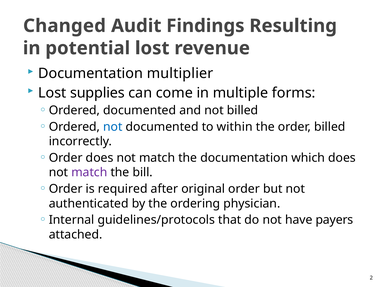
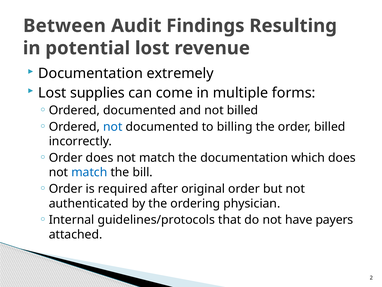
Changed: Changed -> Between
multiplier: multiplier -> extremely
within: within -> billing
match at (89, 172) colour: purple -> blue
